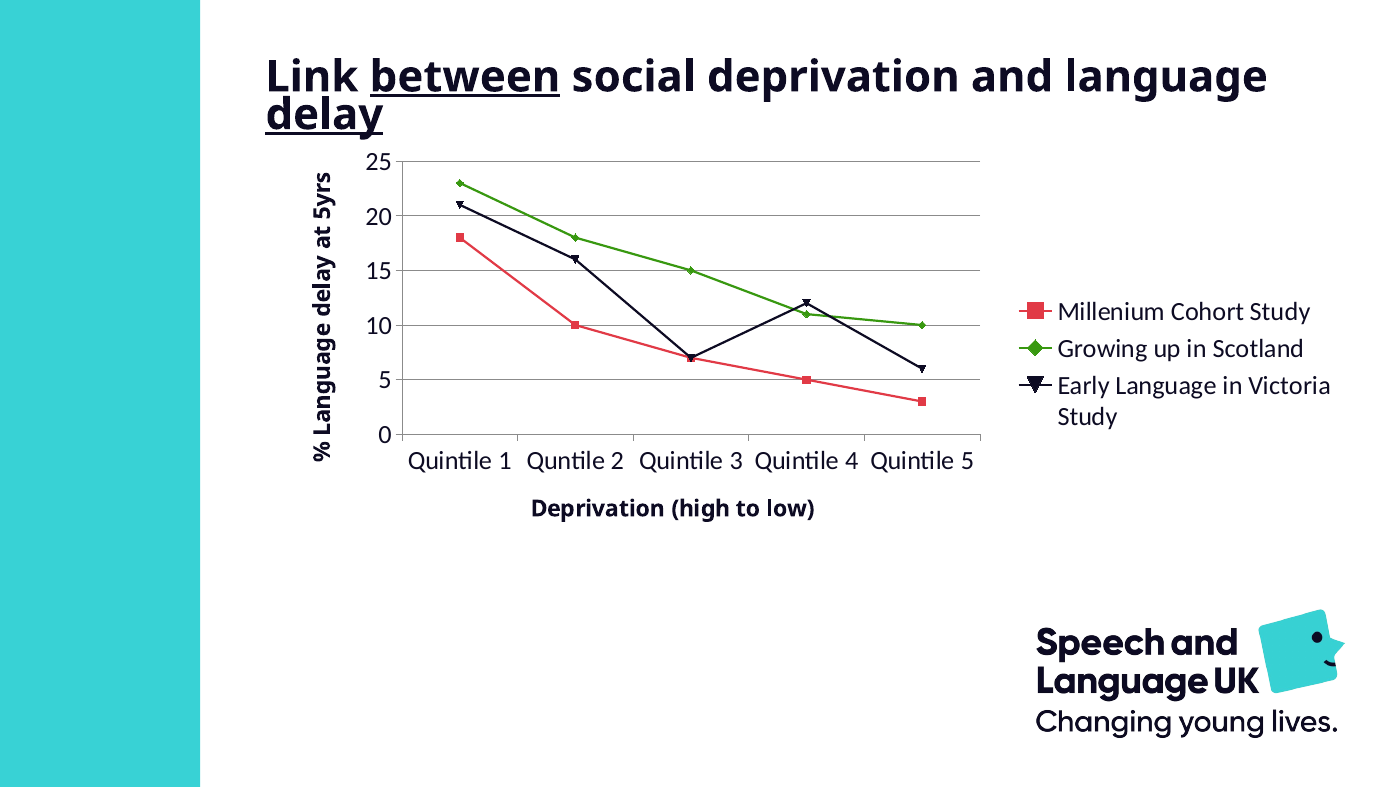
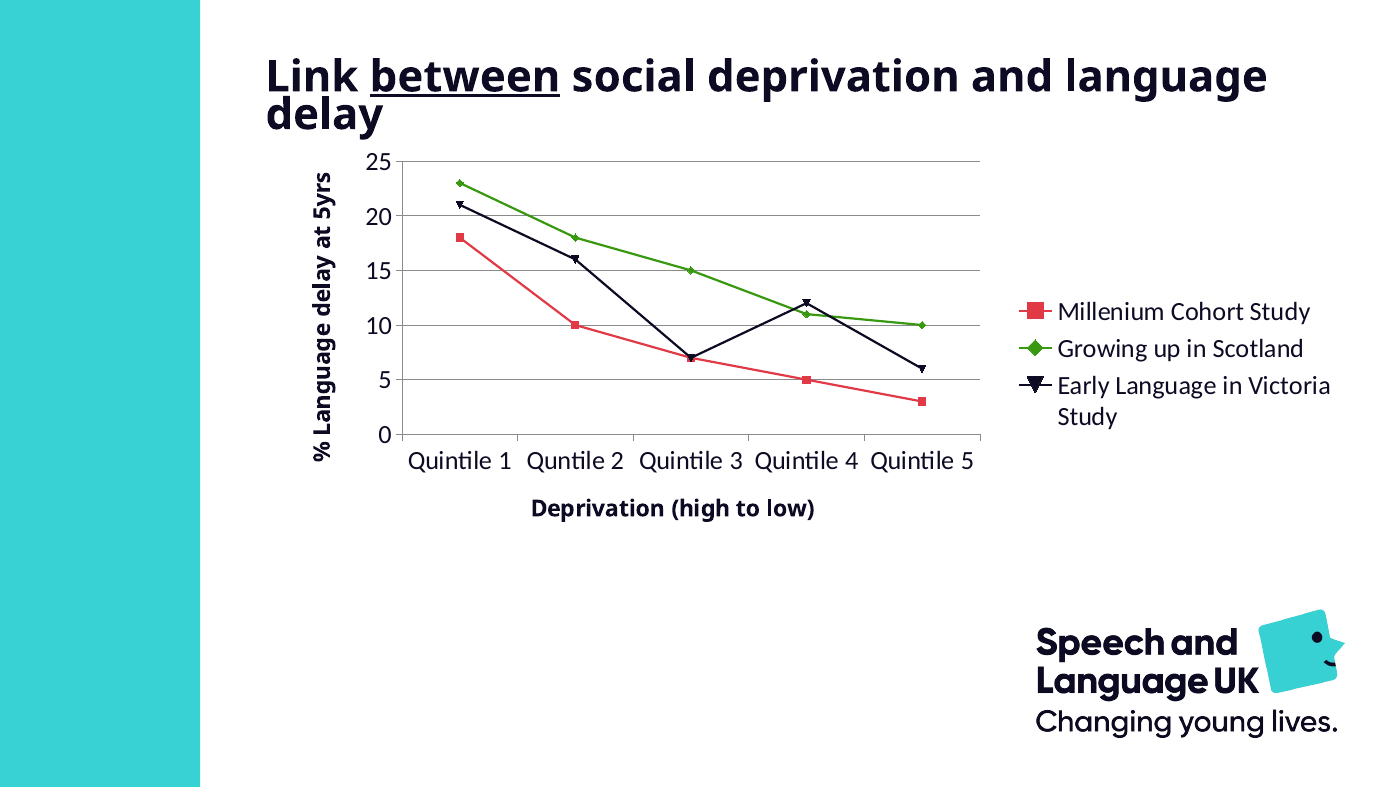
delay underline: present -> none
